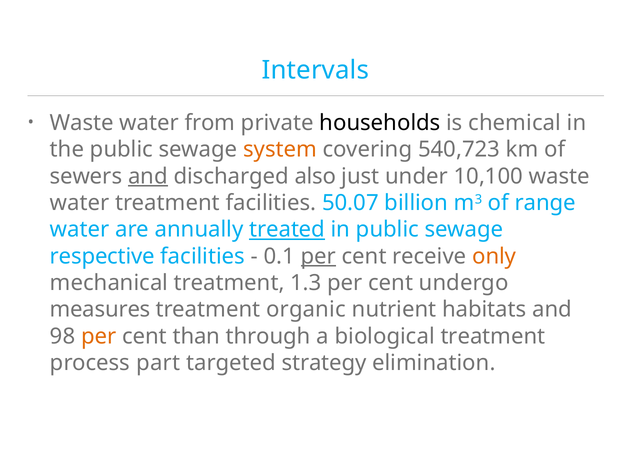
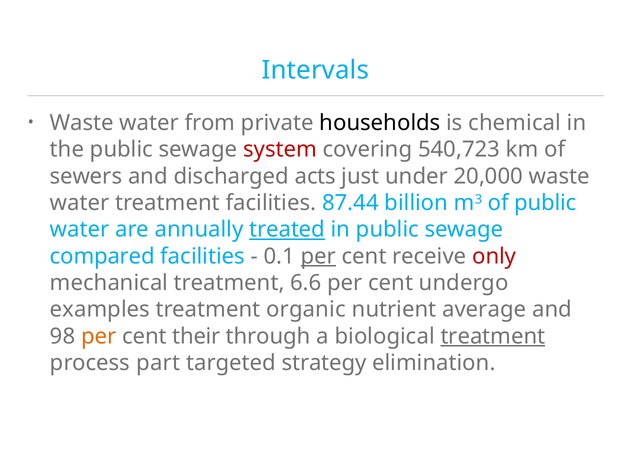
system colour: orange -> red
and at (148, 176) underline: present -> none
also: also -> acts
10,100: 10,100 -> 20,000
50.07: 50.07 -> 87.44
of range: range -> public
respective: respective -> compared
only colour: orange -> red
1.3: 1.3 -> 6.6
measures: measures -> examples
habitats: habitats -> average
than: than -> their
treatment at (493, 336) underline: none -> present
